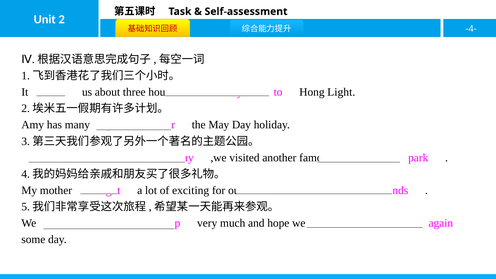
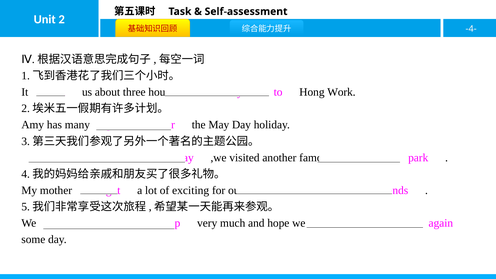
Light: Light -> Work
